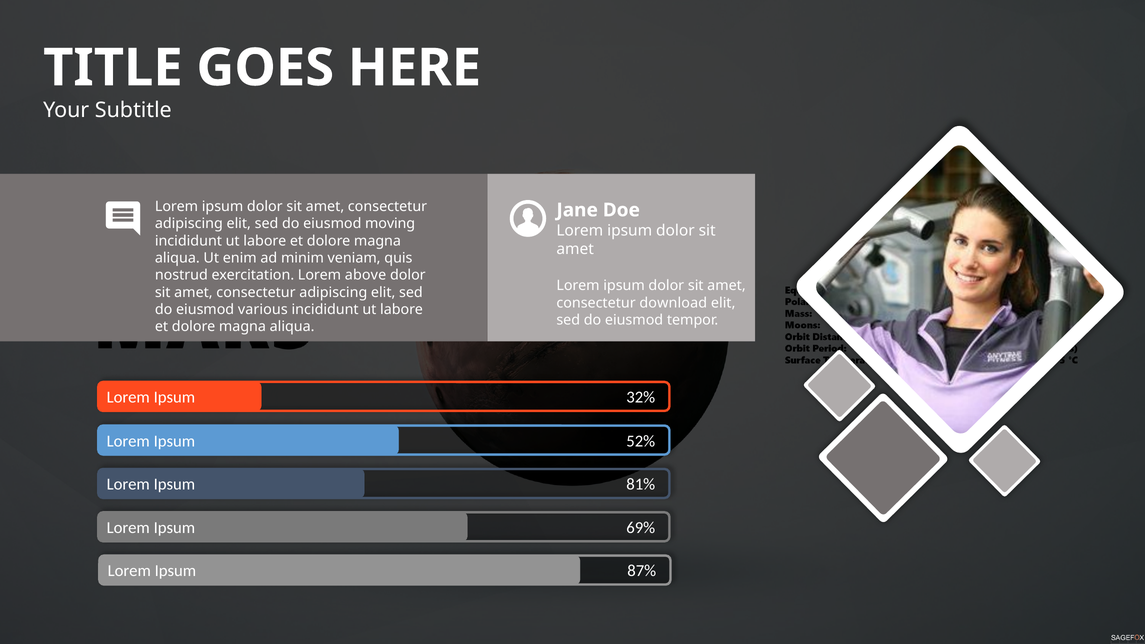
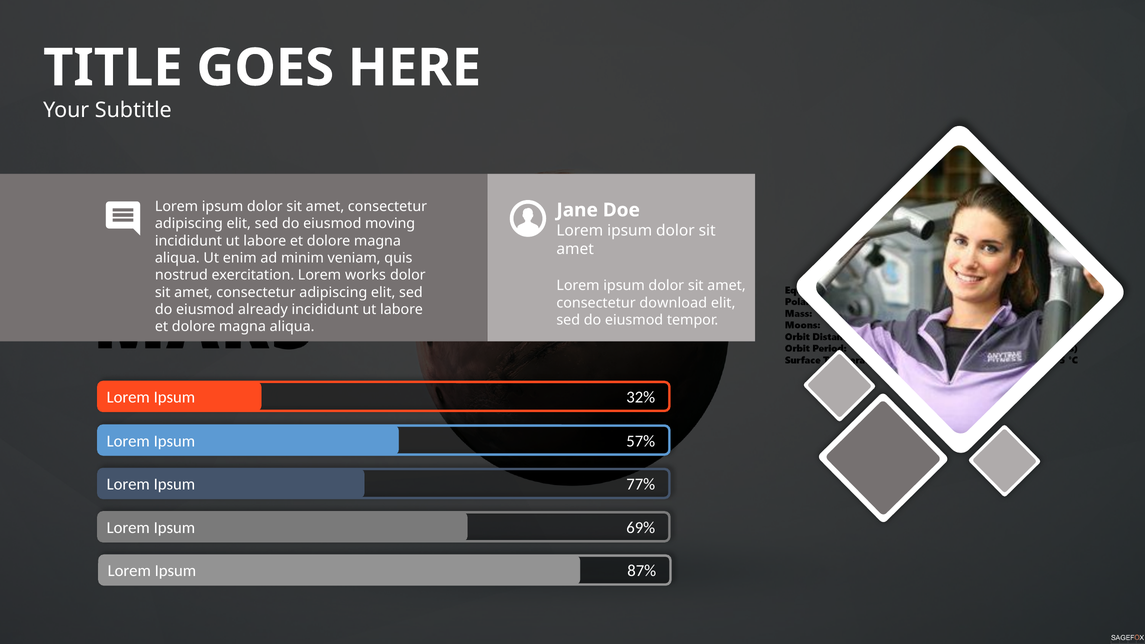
above: above -> works
various: various -> already
52%: 52% -> 57%
81%: 81% -> 77%
